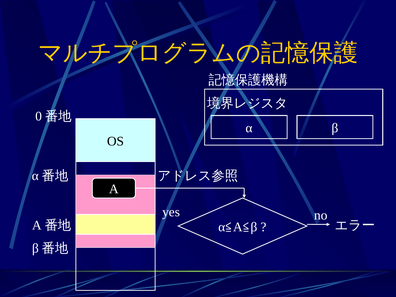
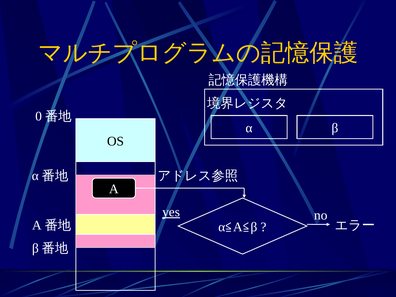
yes underline: none -> present
